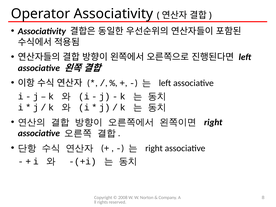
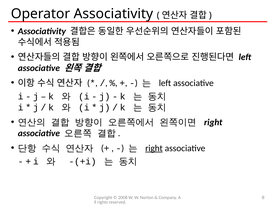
right at (154, 148) underline: none -> present
